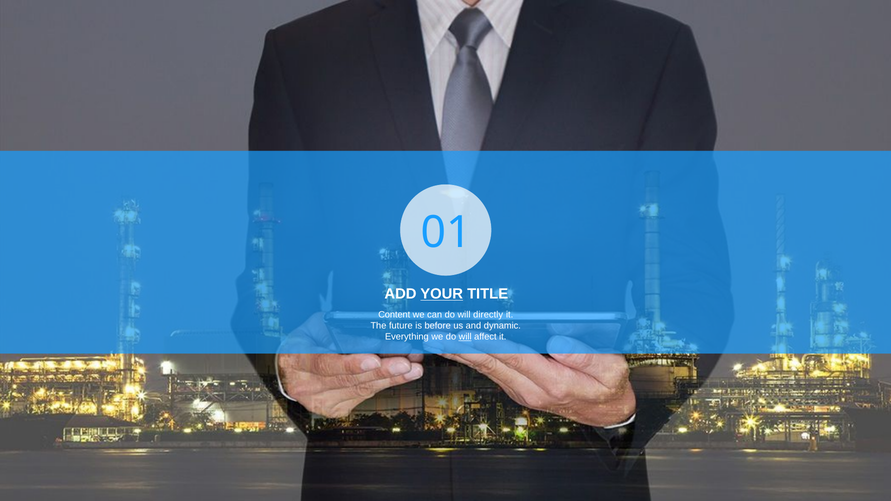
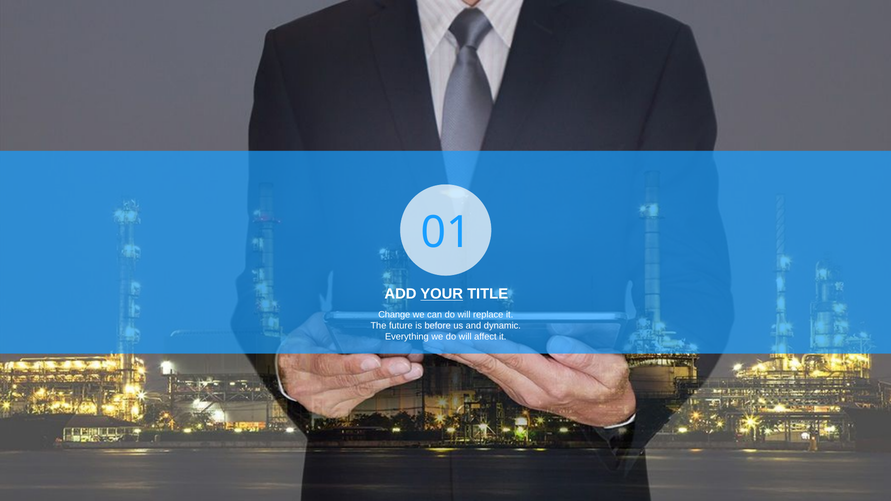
Content: Content -> Change
directly: directly -> replace
will at (465, 337) underline: present -> none
